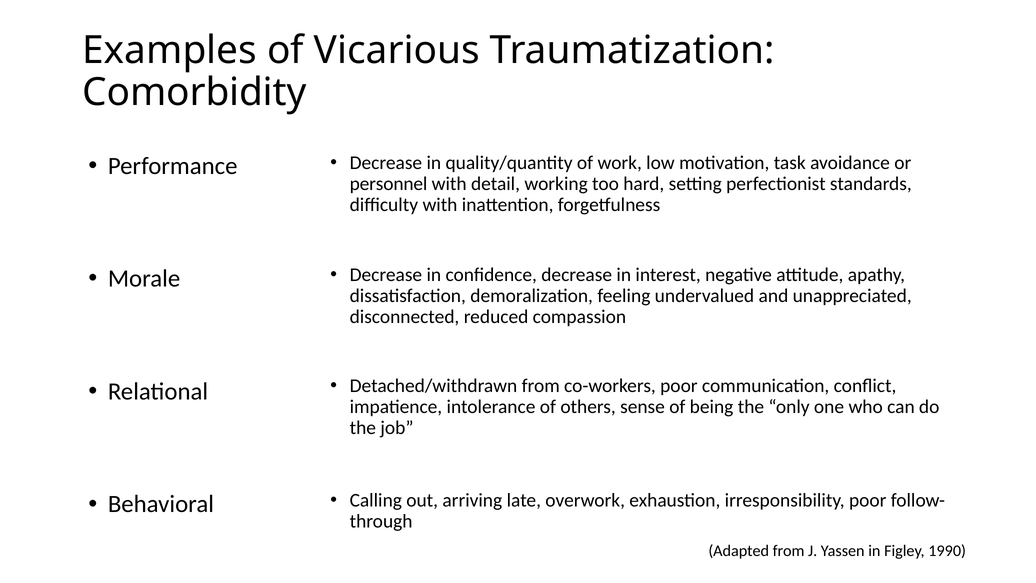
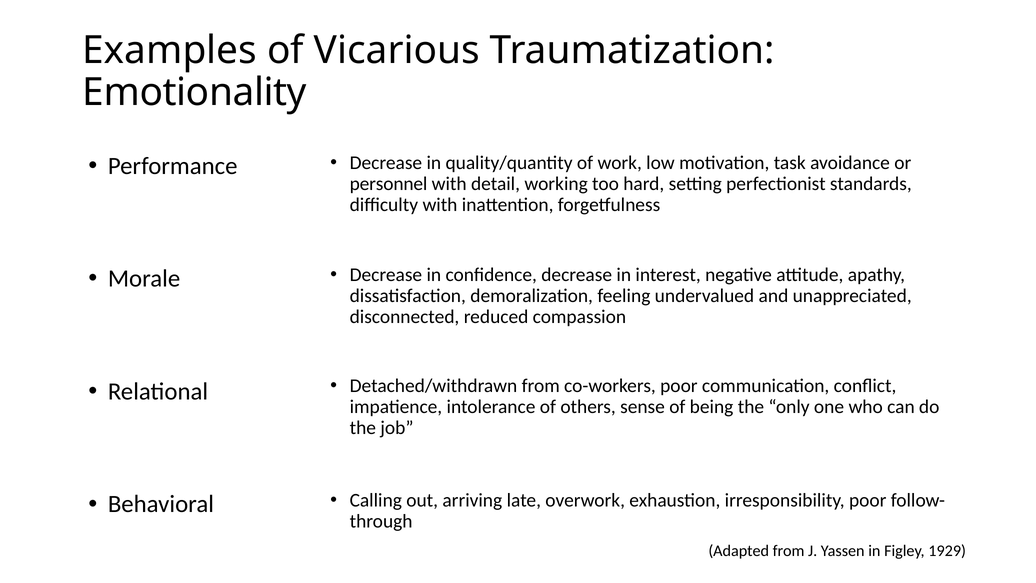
Comorbidity: Comorbidity -> Emotionality
1990: 1990 -> 1929
